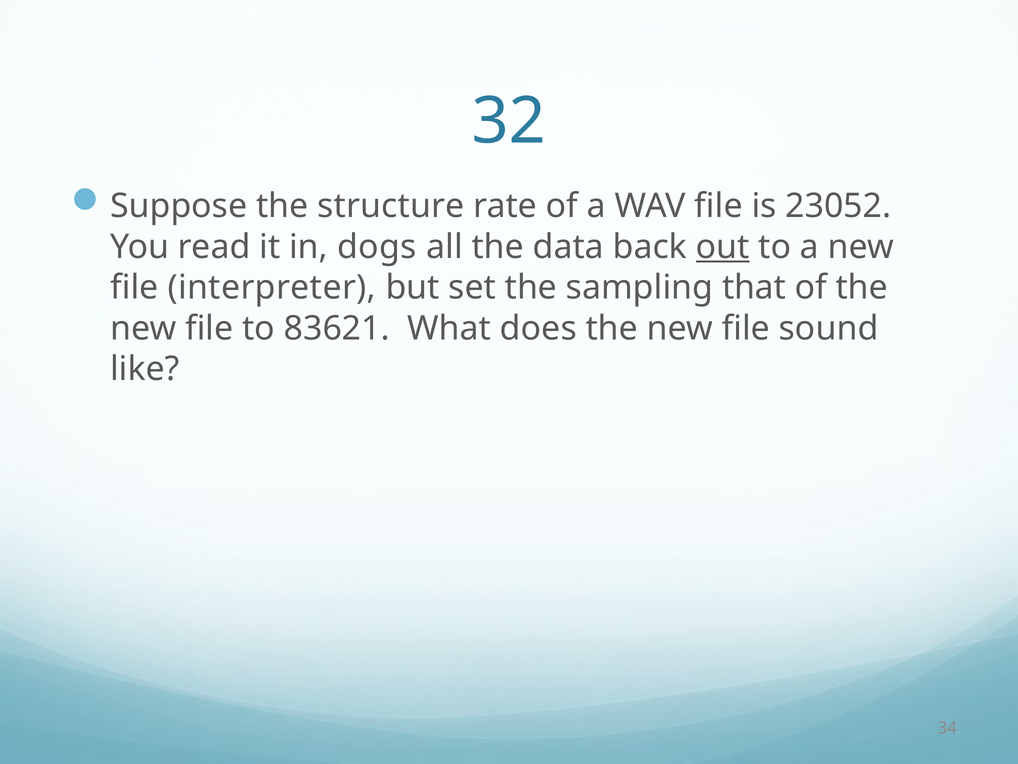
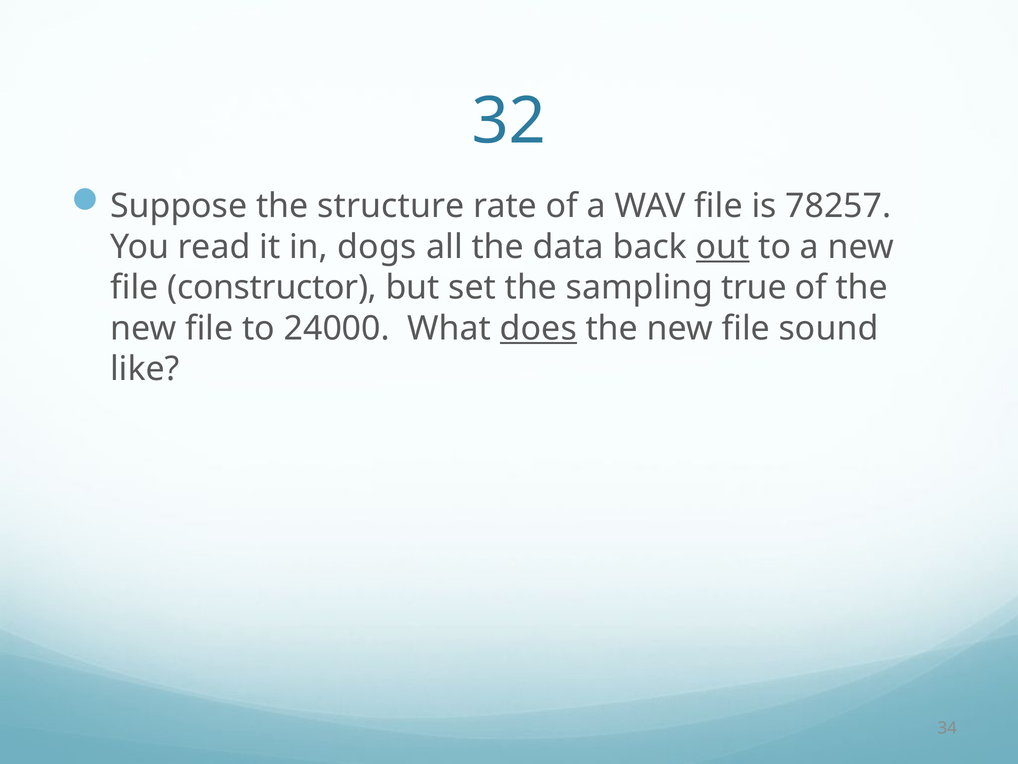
23052: 23052 -> 78257
interpreter: interpreter -> constructor
that: that -> true
83621: 83621 -> 24000
does underline: none -> present
